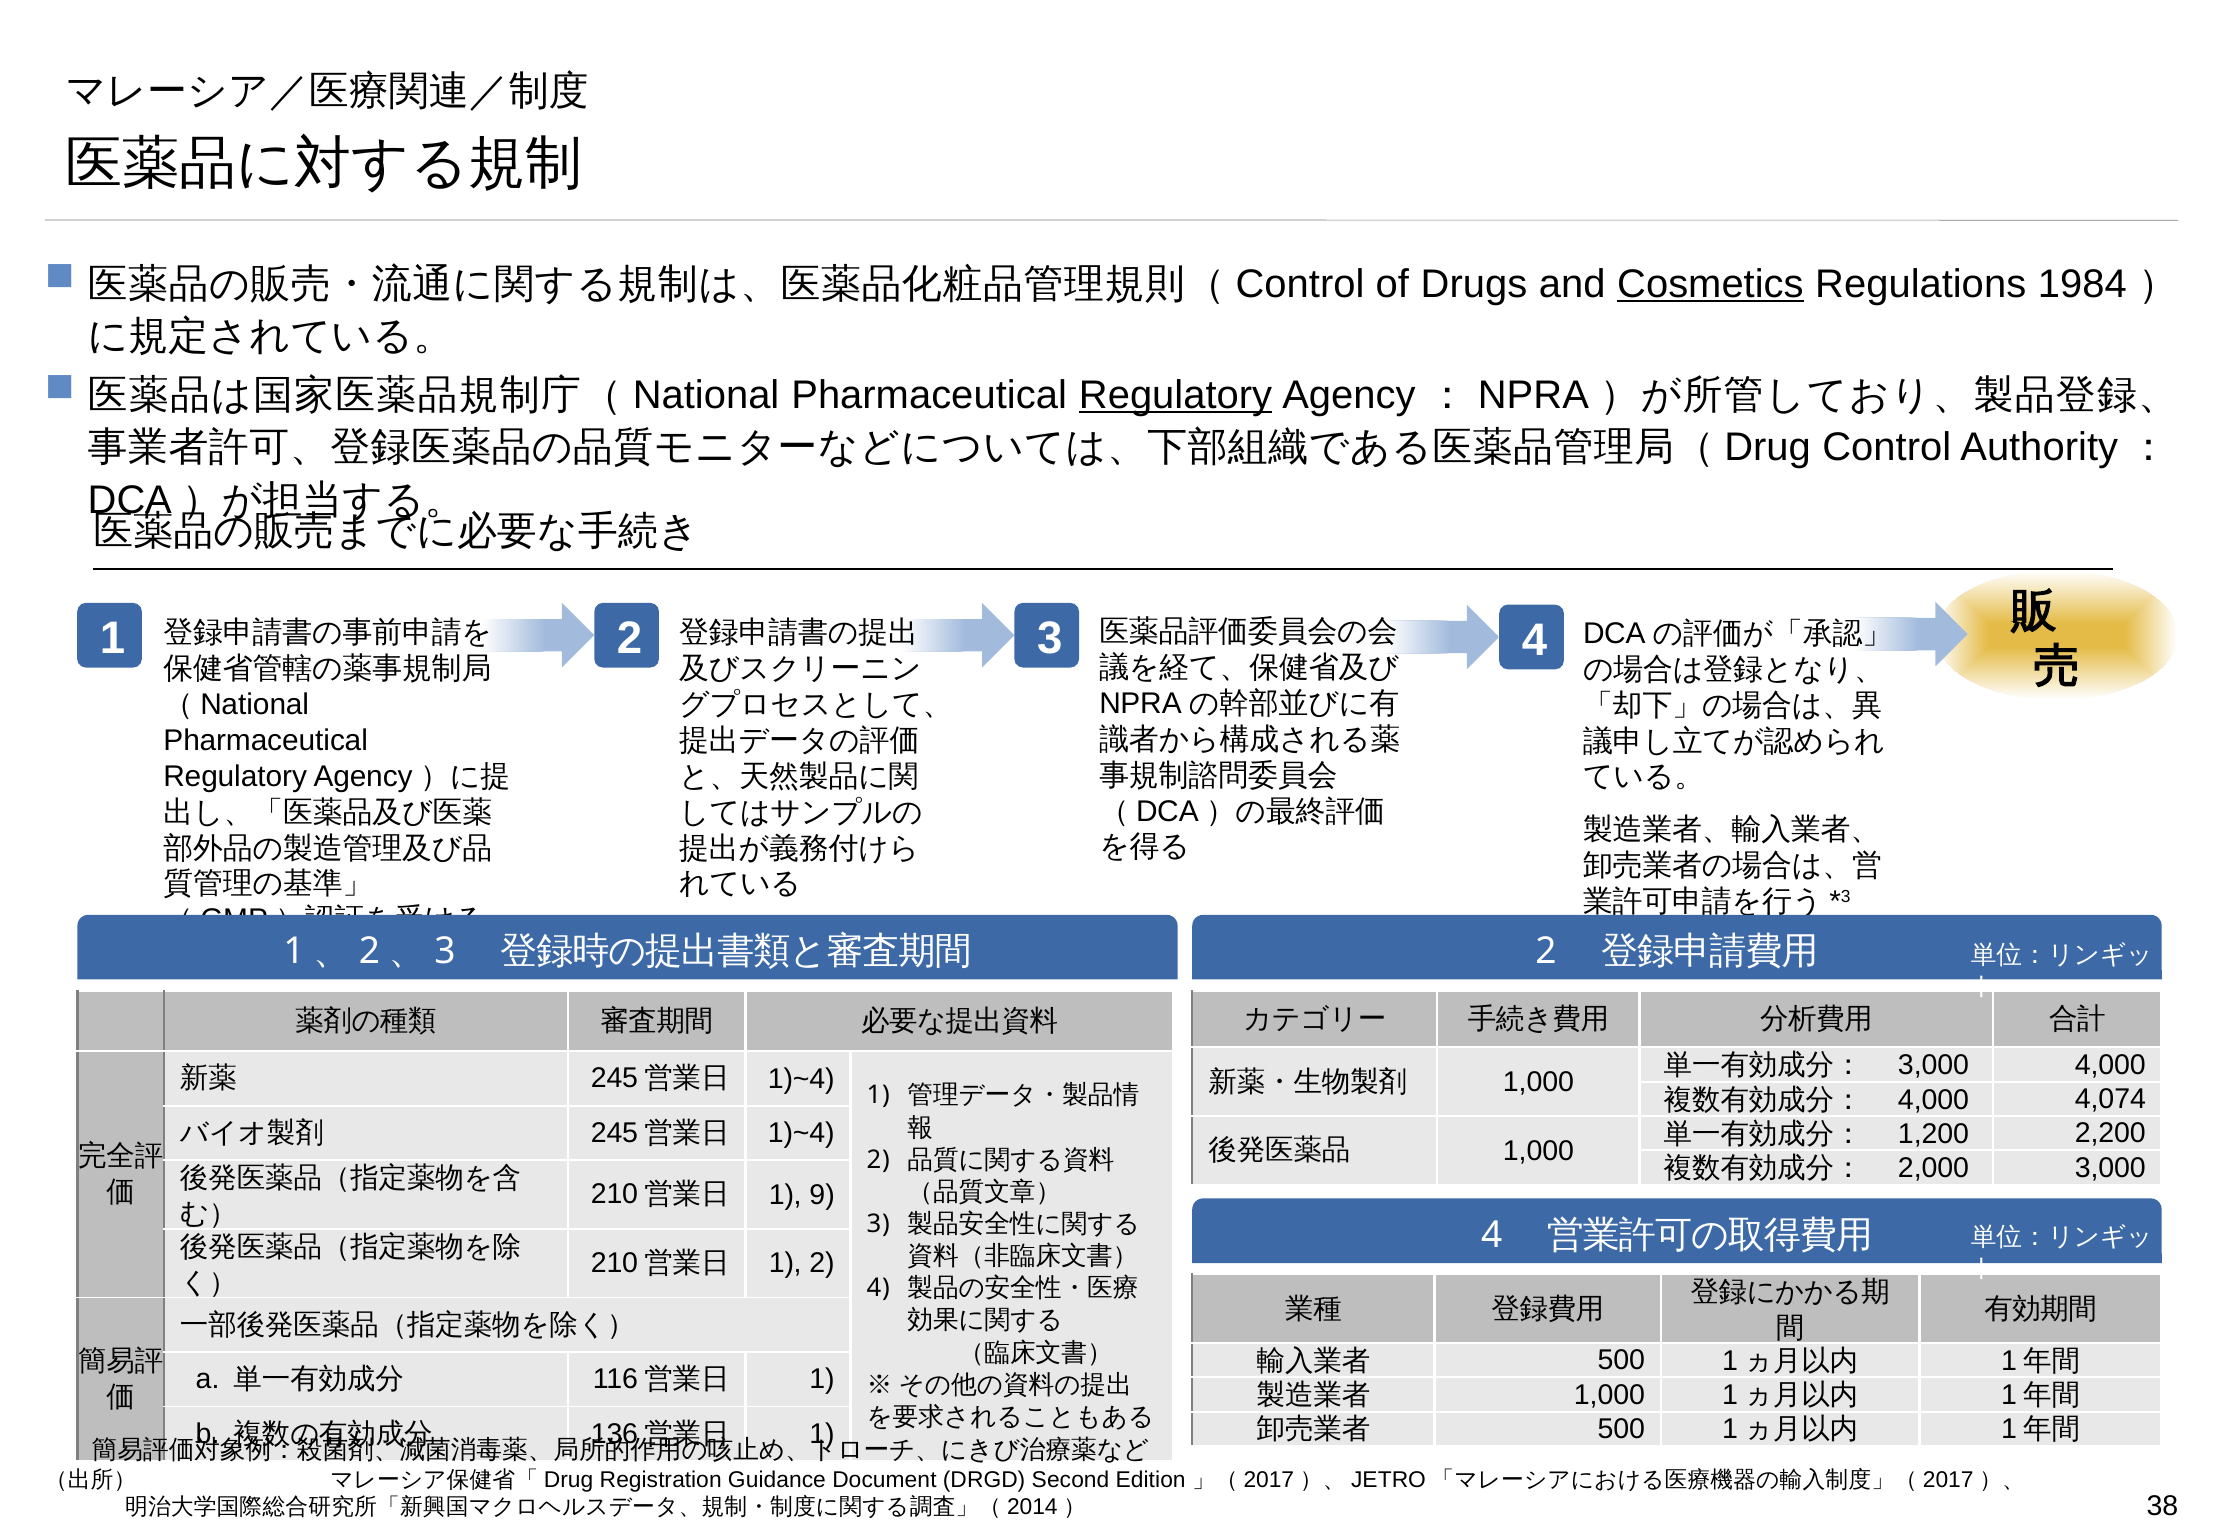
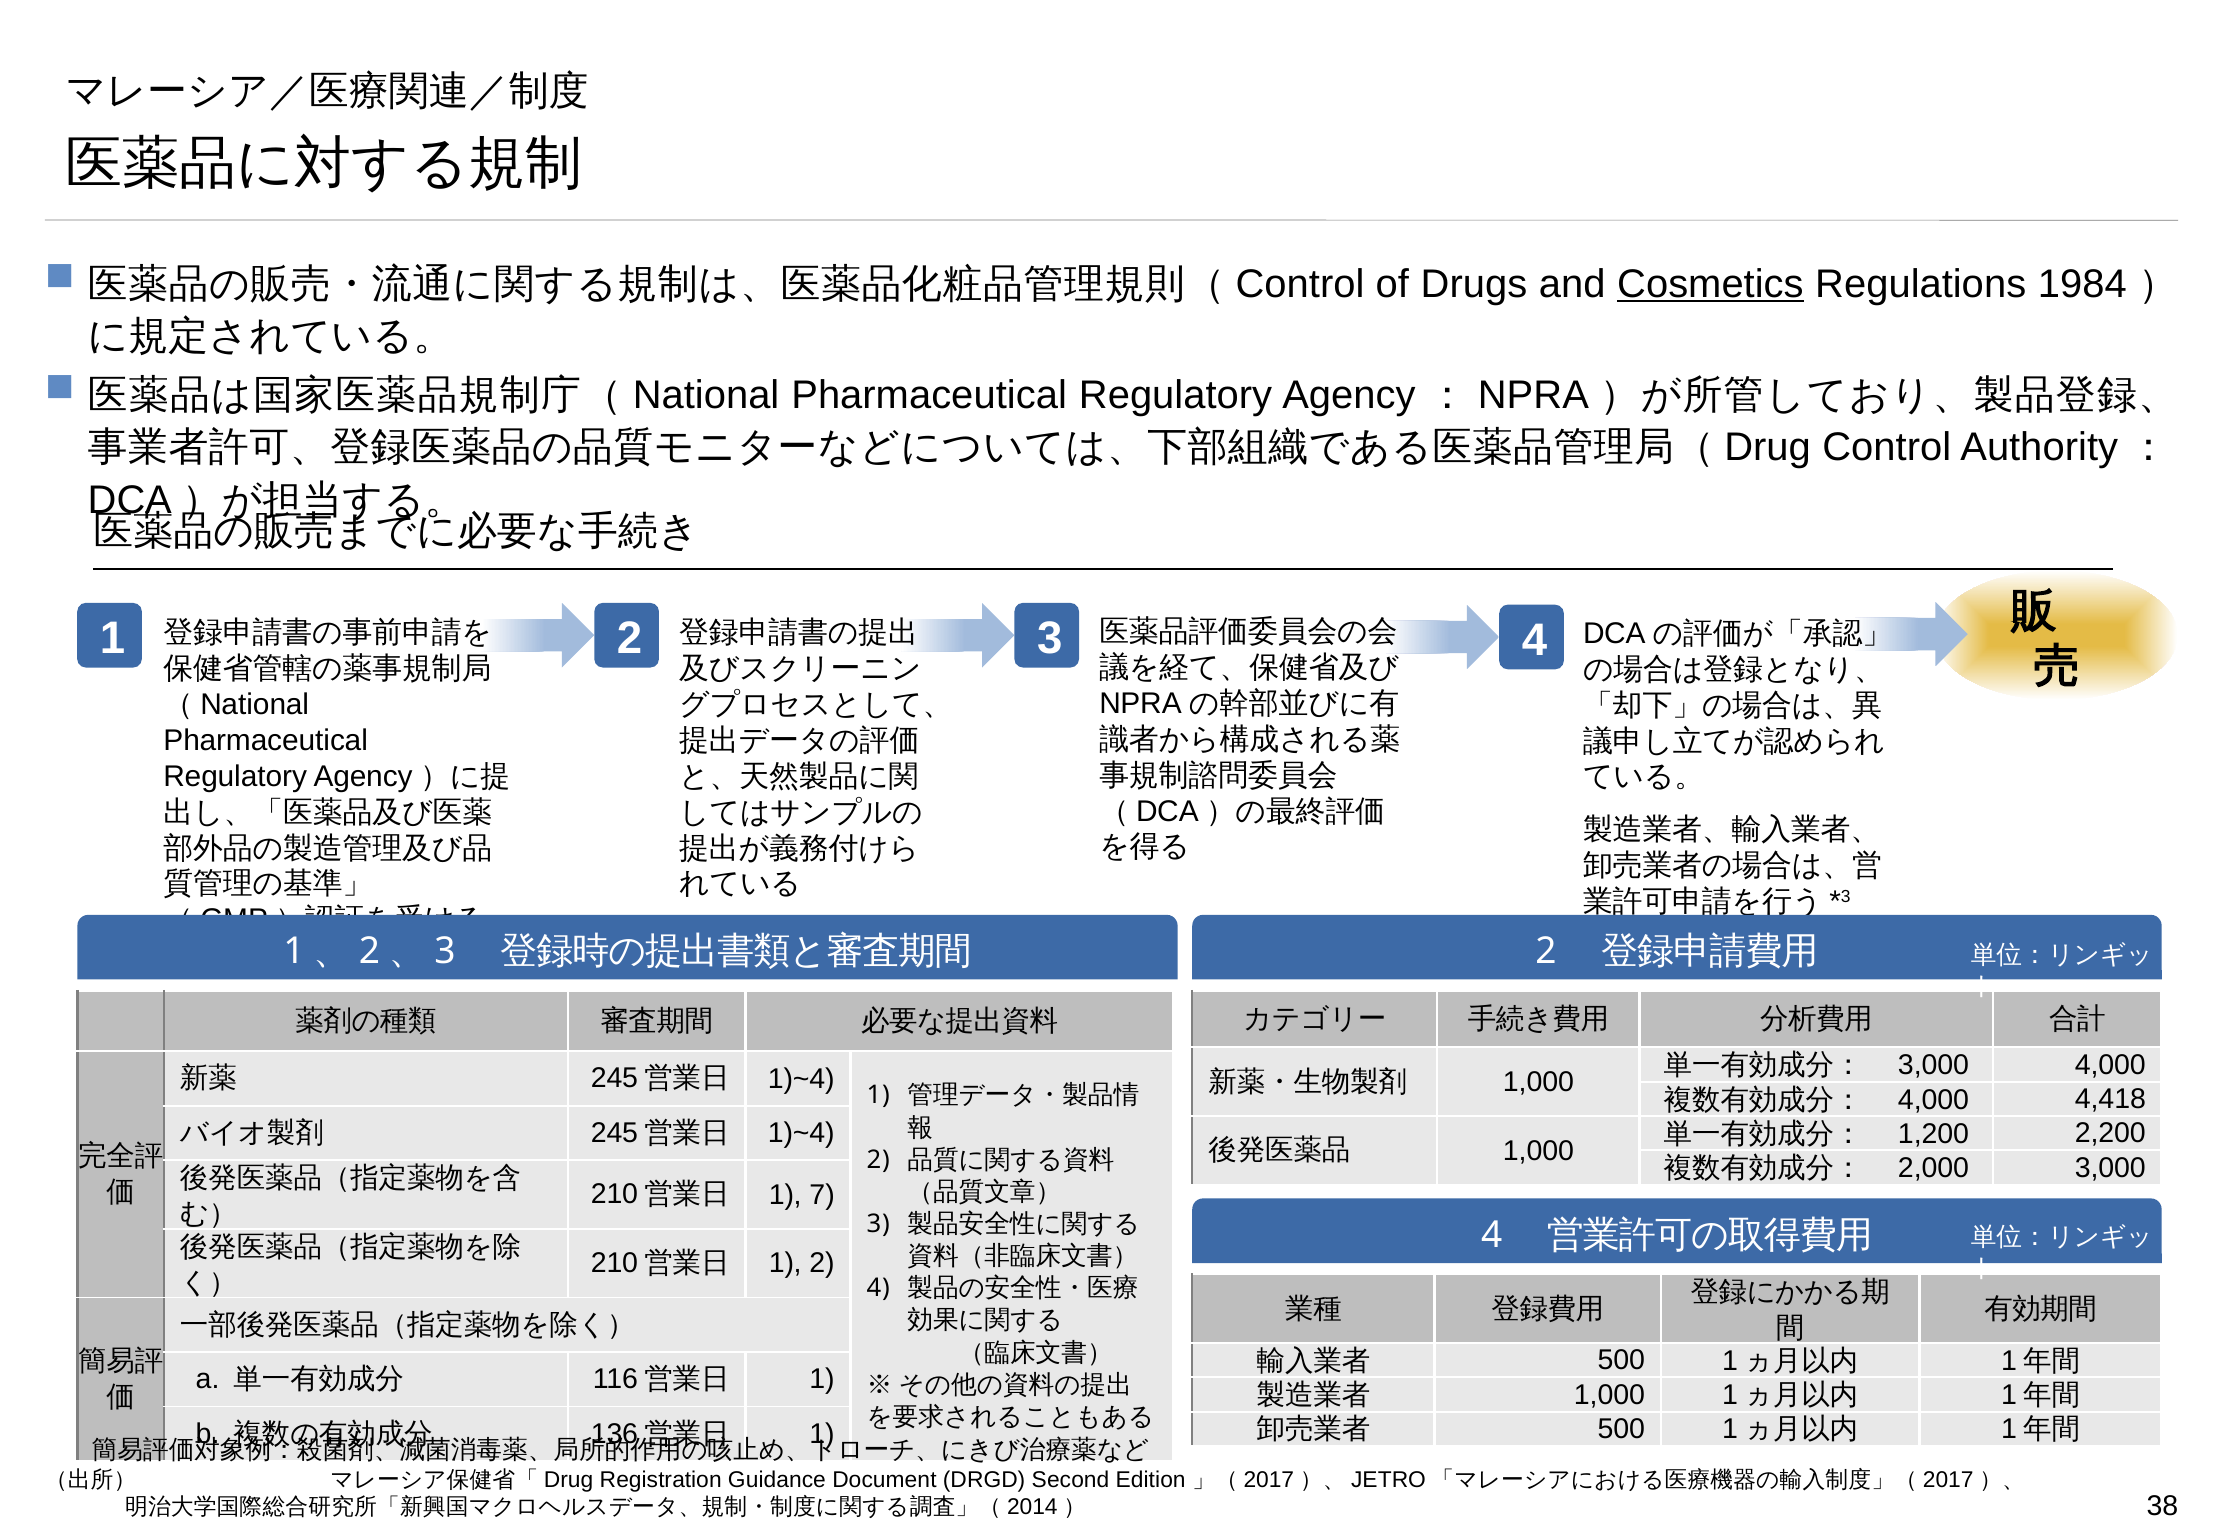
Regulatory at (1176, 395) underline: present -> none
4,074: 4,074 -> 4,418
9: 9 -> 7
